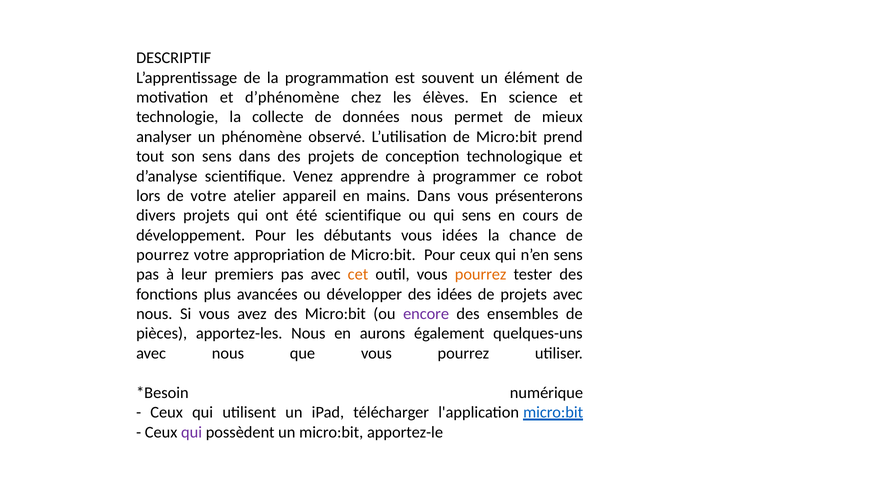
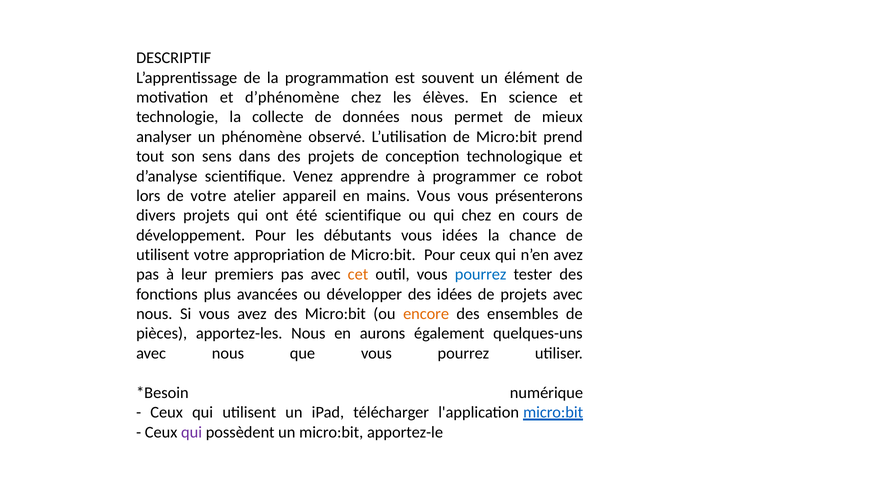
mains Dans: Dans -> Vous
qui sens: sens -> chez
pourrez at (163, 255): pourrez -> utilisent
n’en sens: sens -> avez
pourrez at (481, 274) colour: orange -> blue
encore colour: purple -> orange
